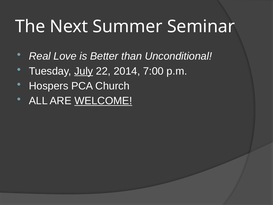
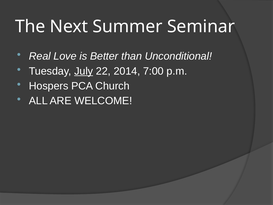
WELCOME underline: present -> none
